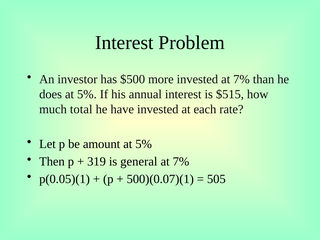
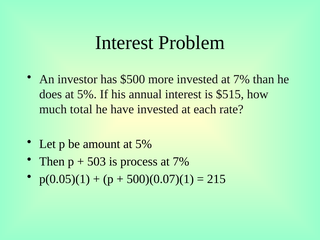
319: 319 -> 503
general: general -> process
505: 505 -> 215
